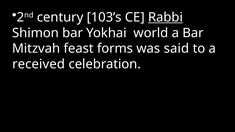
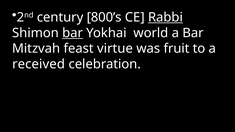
103’s: 103’s -> 800’s
bar at (73, 33) underline: none -> present
forms: forms -> virtue
said: said -> fruit
